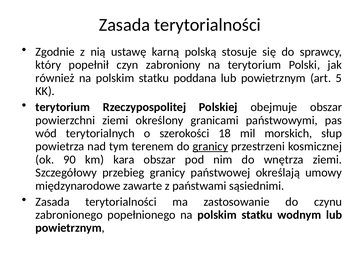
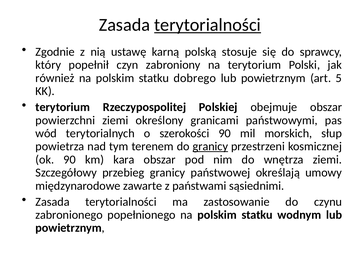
terytorialności at (208, 25) underline: none -> present
poddana: poddana -> dobrego
szerokości 18: 18 -> 90
